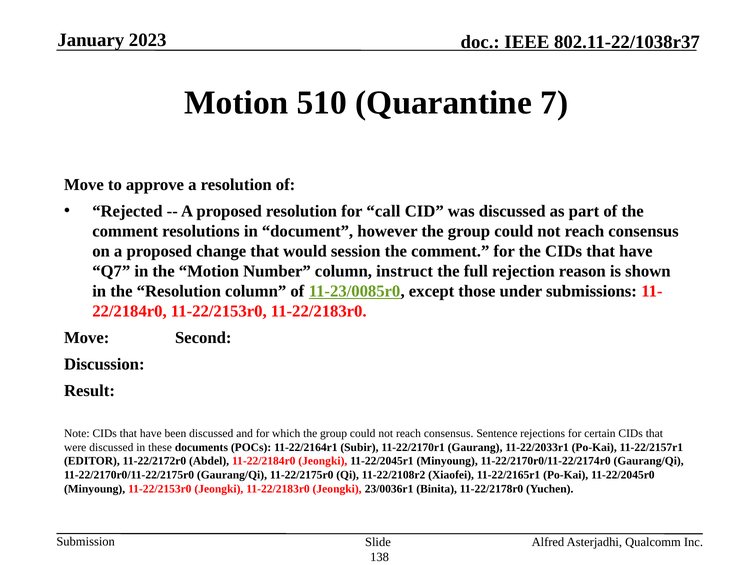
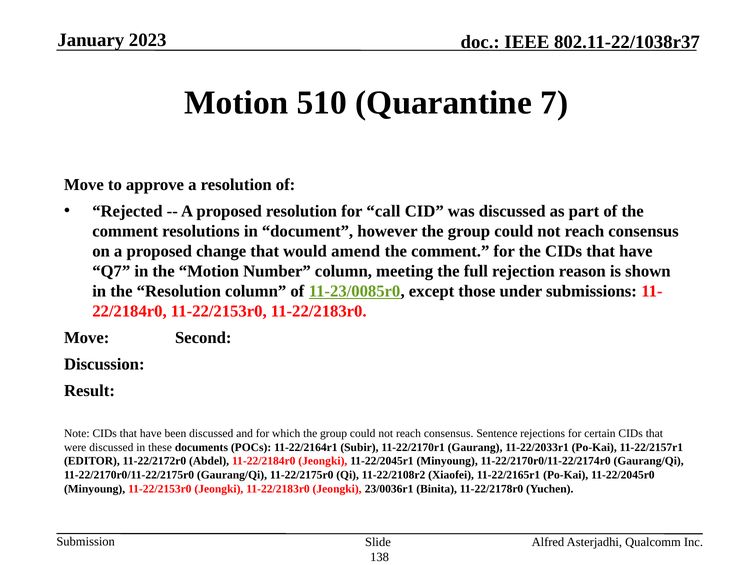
session: session -> amend
instruct: instruct -> meeting
